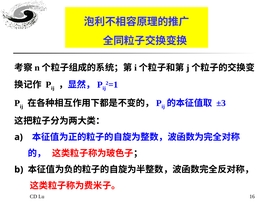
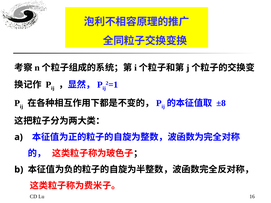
±3: ±3 -> ±8
